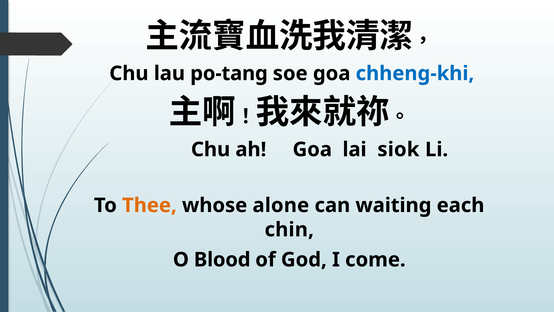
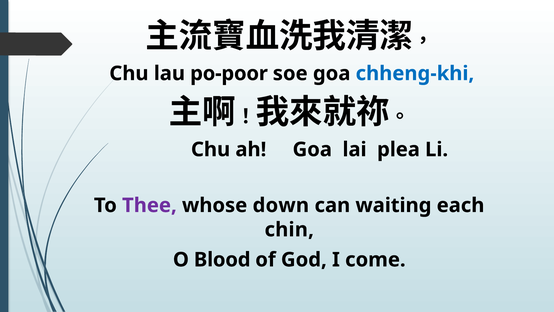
po-tang: po-tang -> po-poor
siok: siok -> plea
Thee colour: orange -> purple
alone: alone -> down
